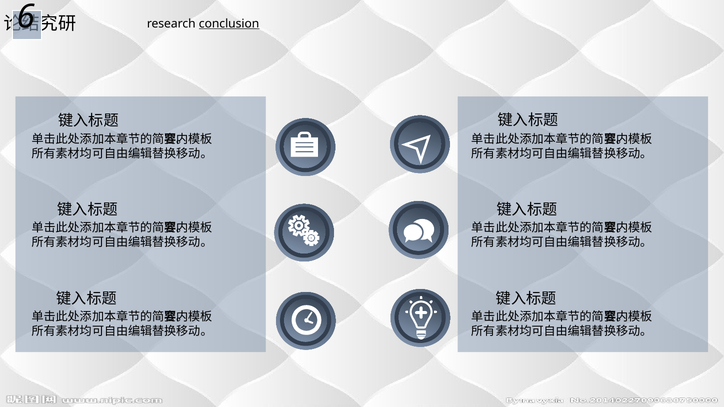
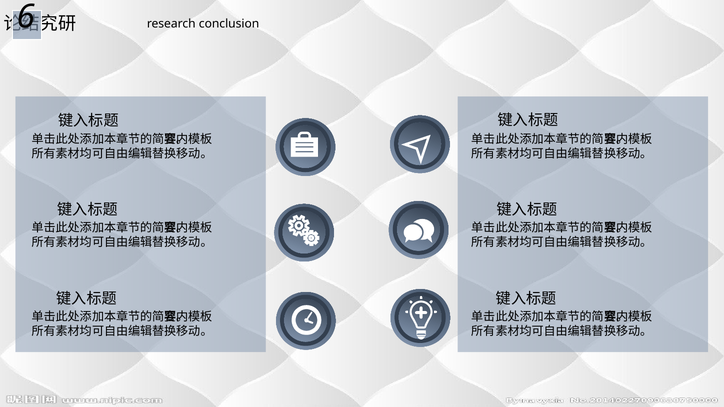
conclusion underline: present -> none
